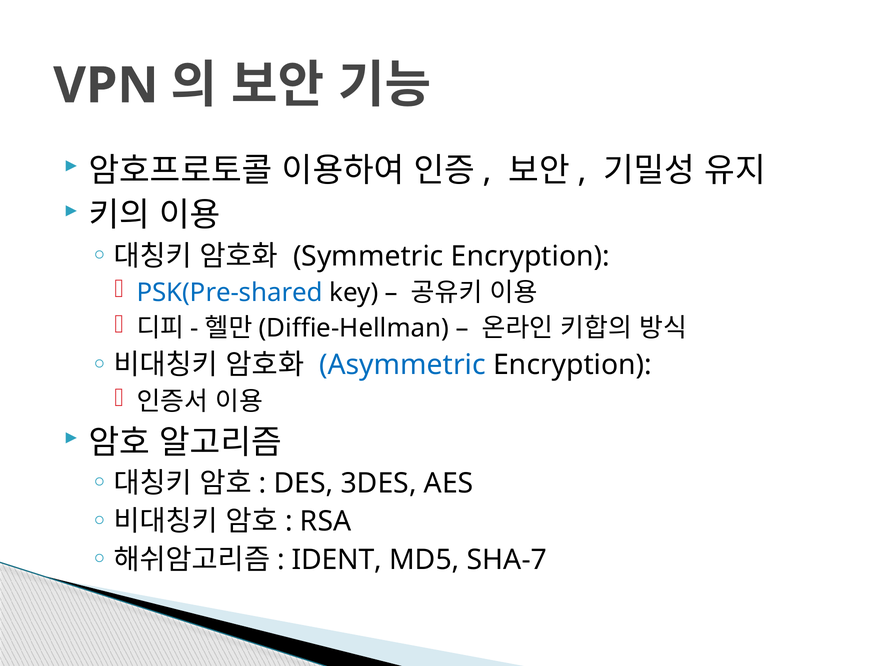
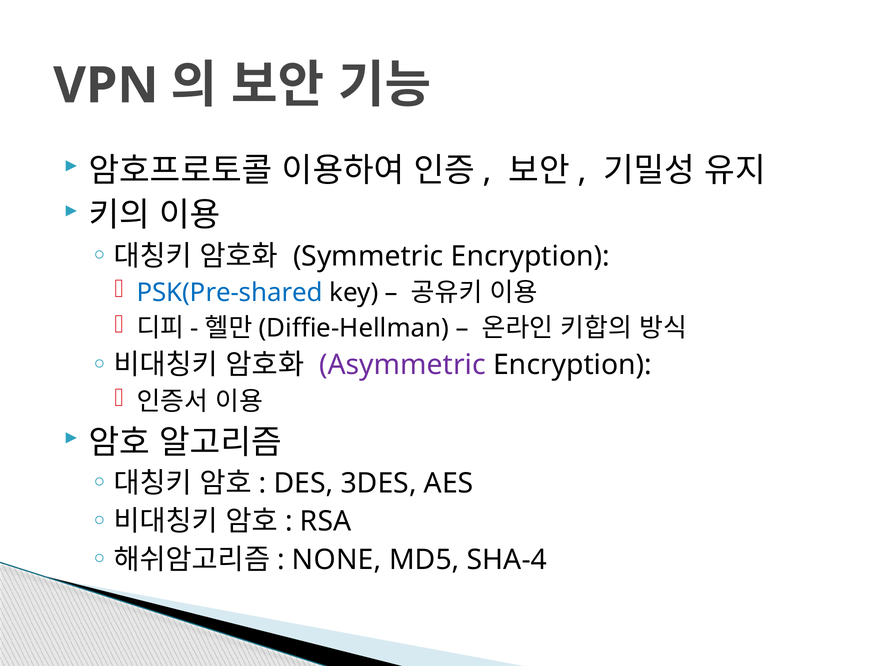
Asymmetric colour: blue -> purple
IDENT: IDENT -> NONE
SHA-7: SHA-7 -> SHA-4
